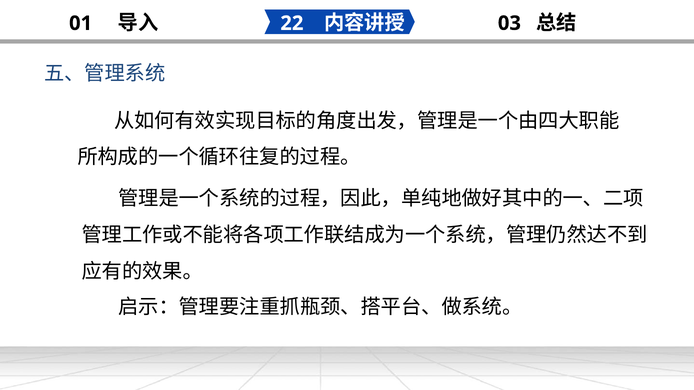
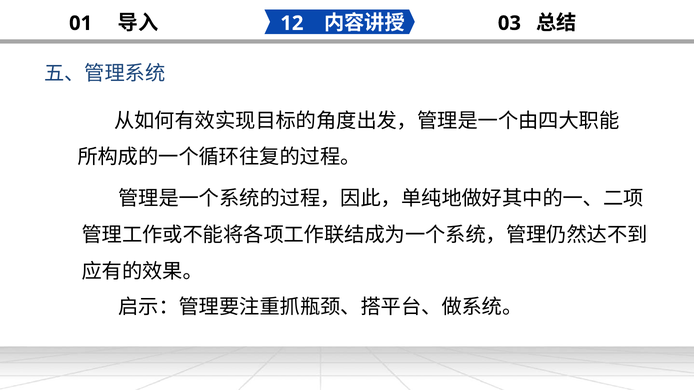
22: 22 -> 12
